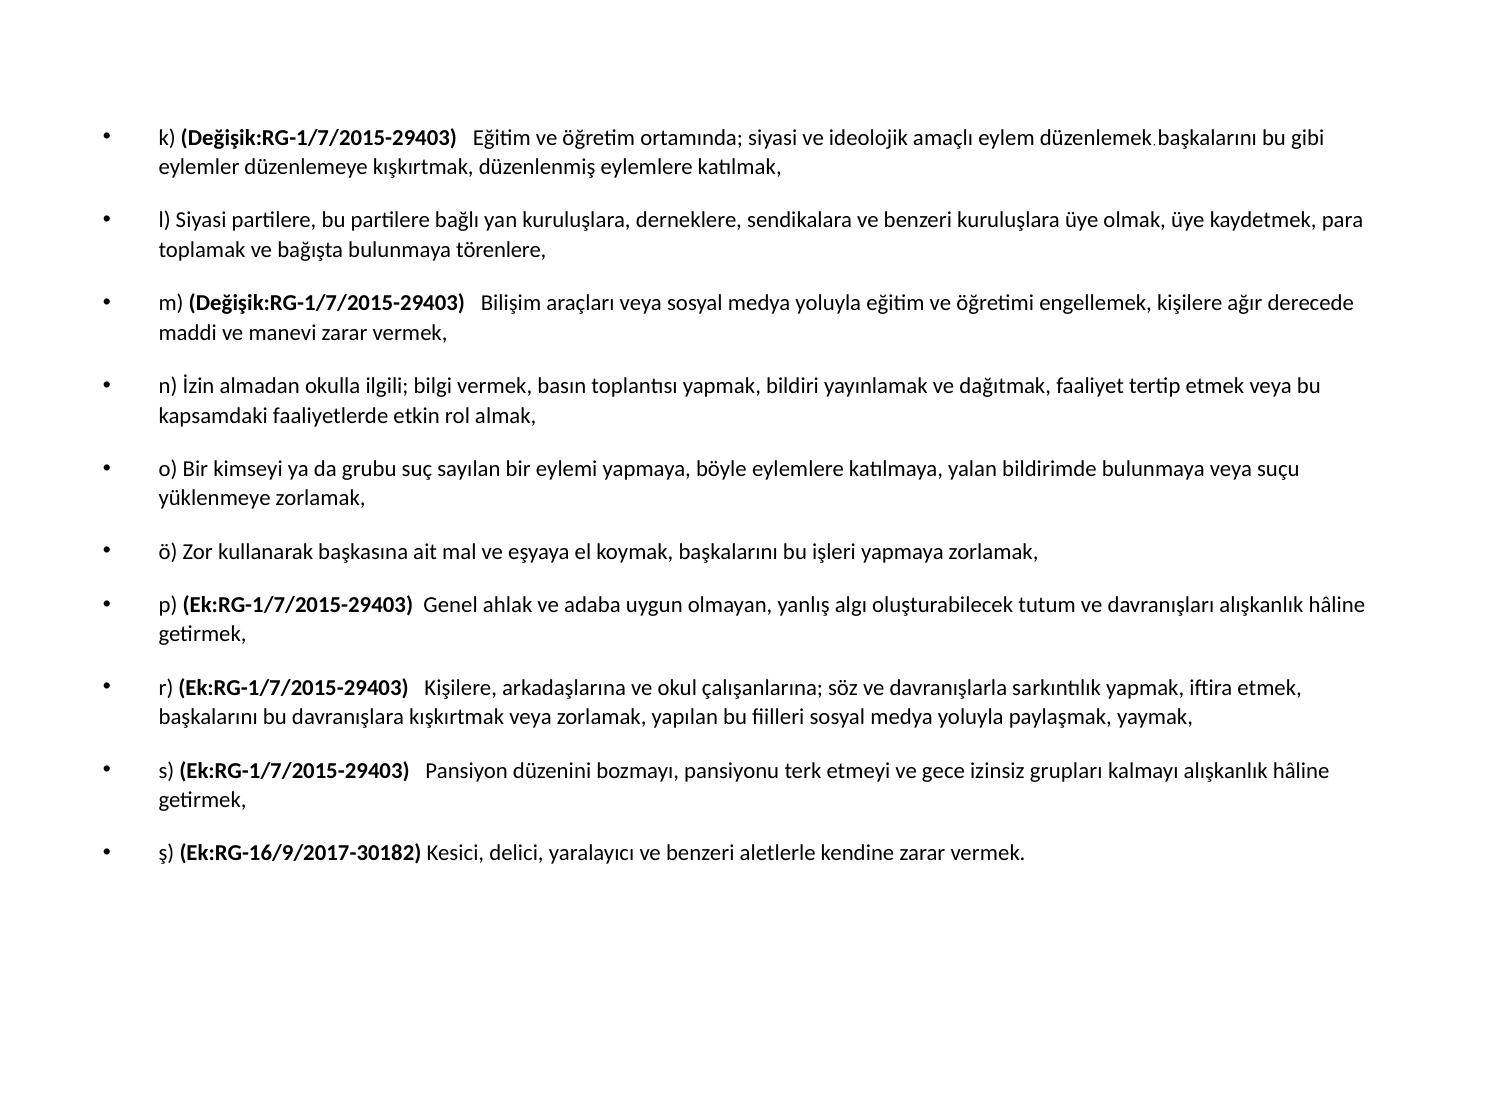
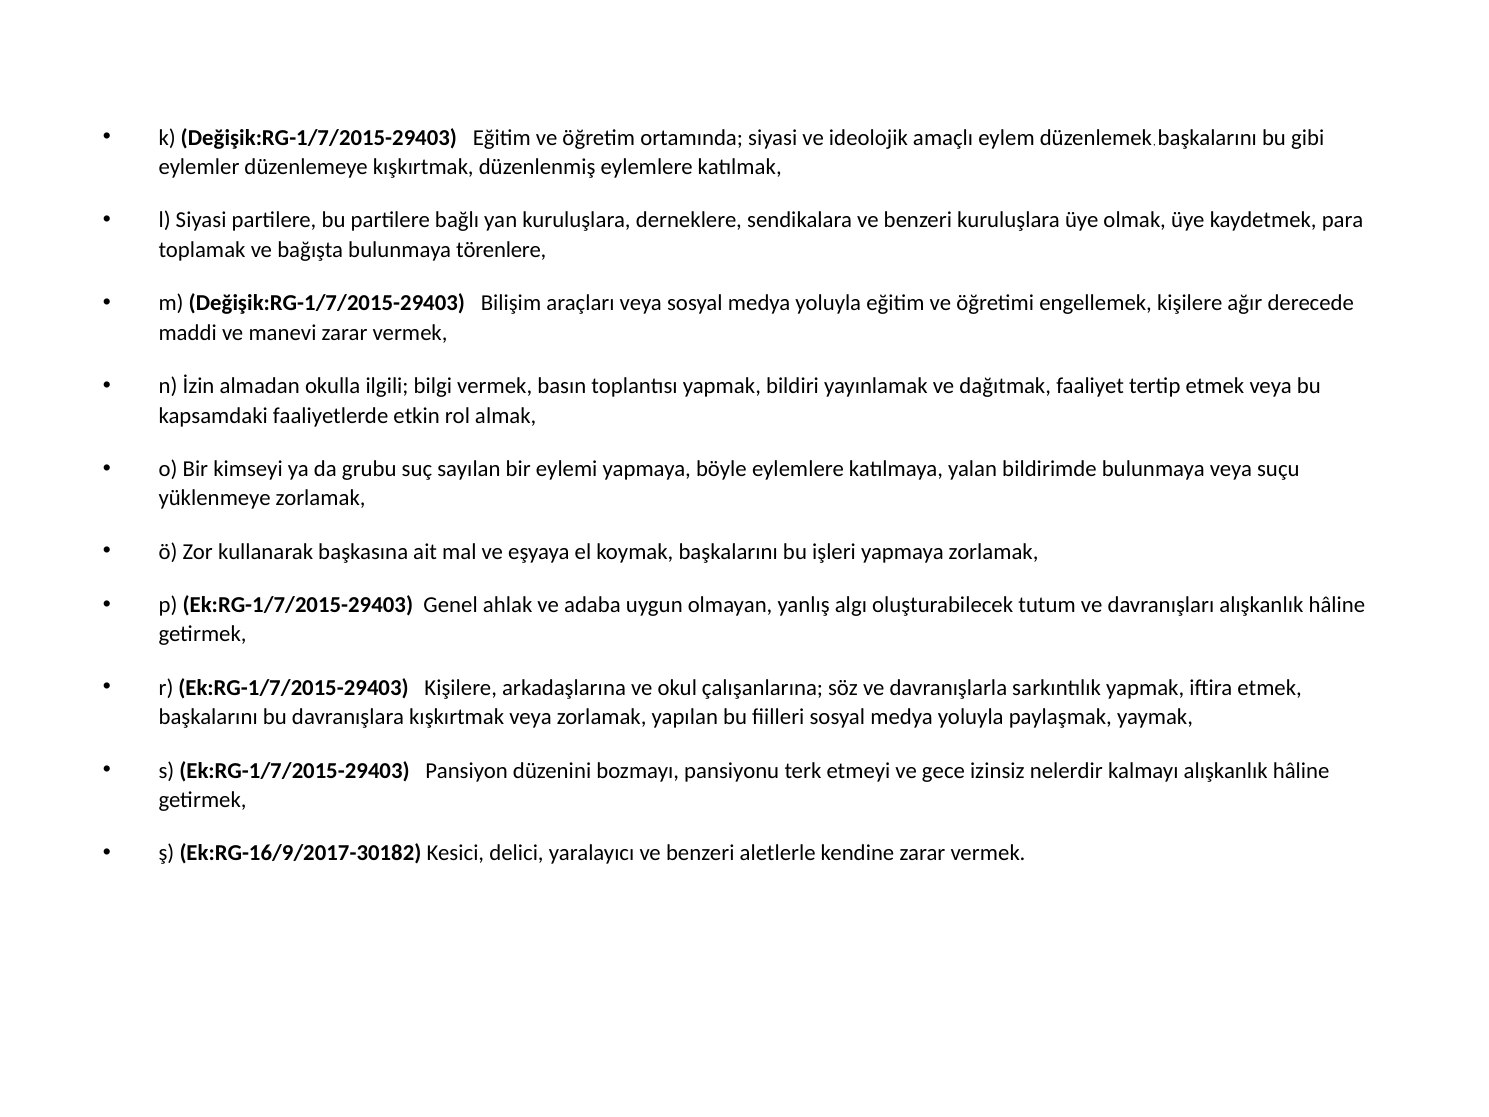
grupları: grupları -> nelerdir
